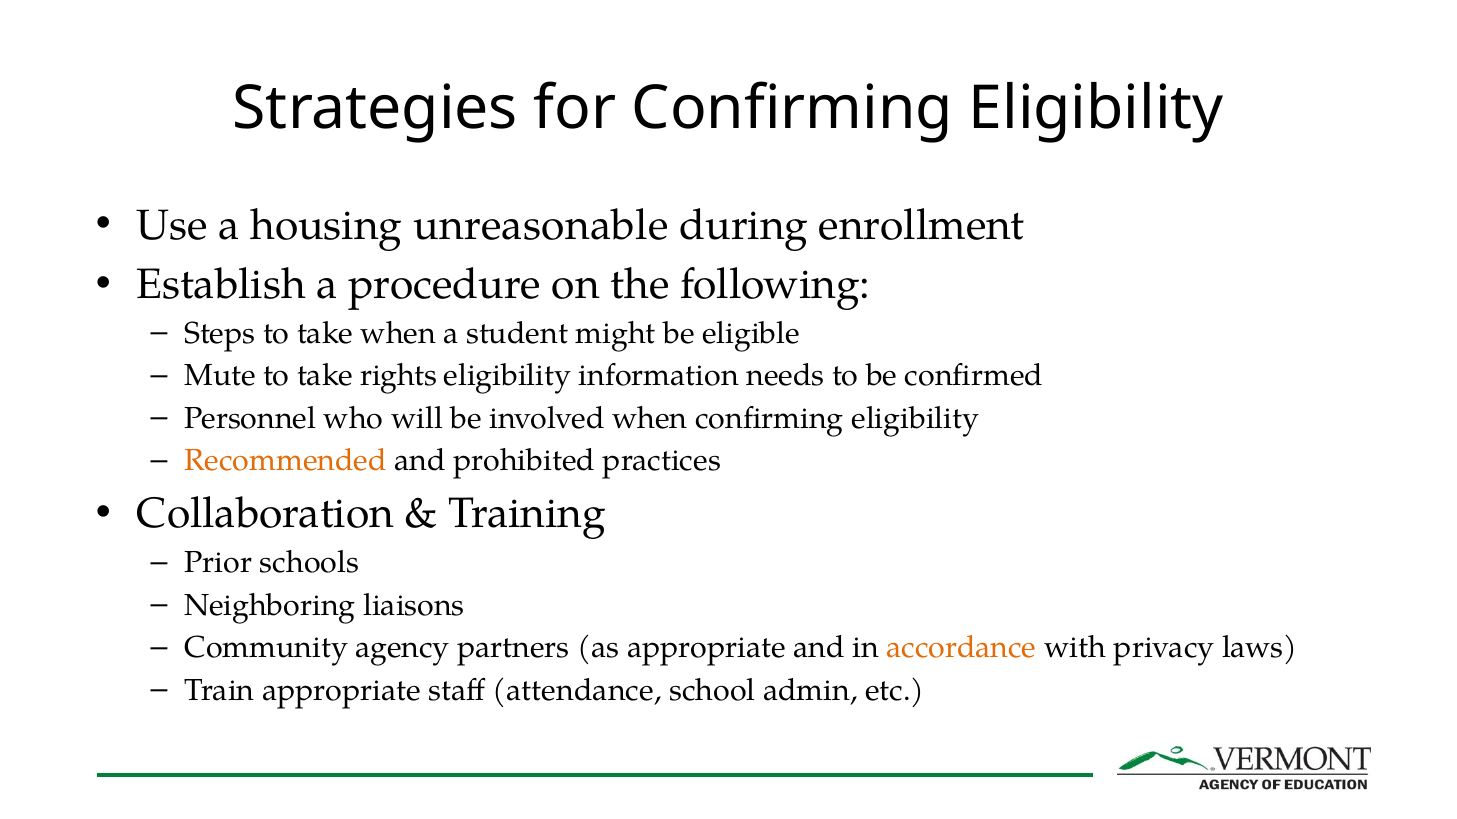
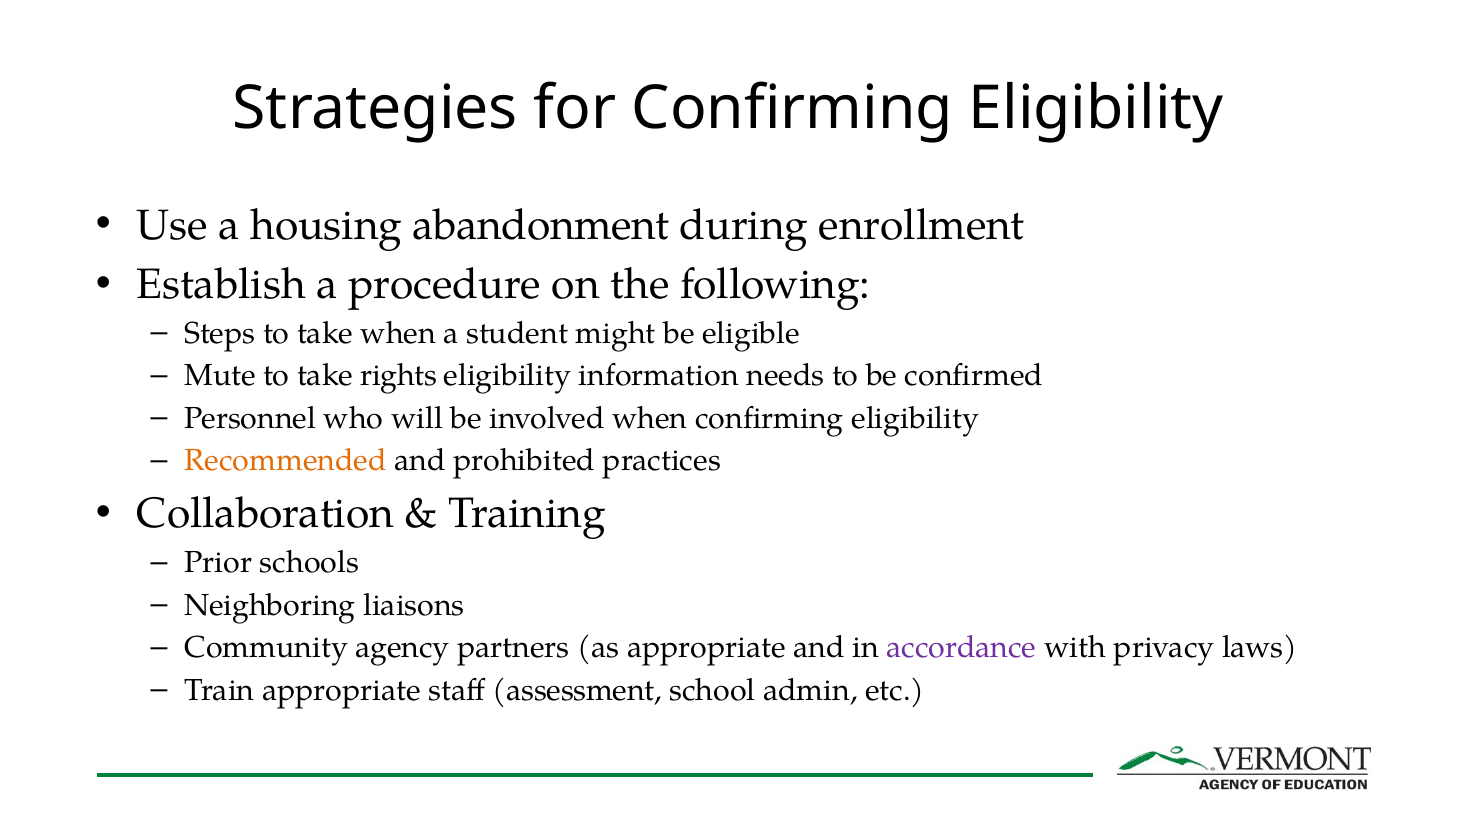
unreasonable: unreasonable -> abandonment
accordance colour: orange -> purple
attendance: attendance -> assessment
